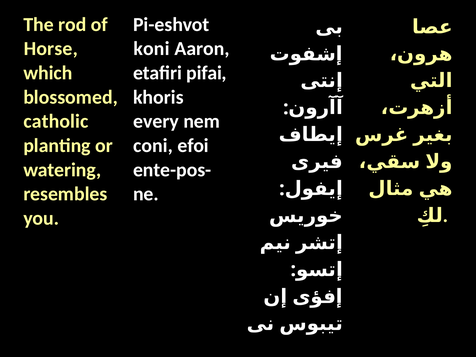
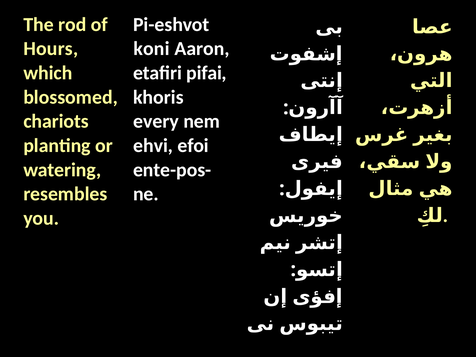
Horse: Horse -> Hours
catholic: catholic -> chariots
coni: coni -> ehvi
